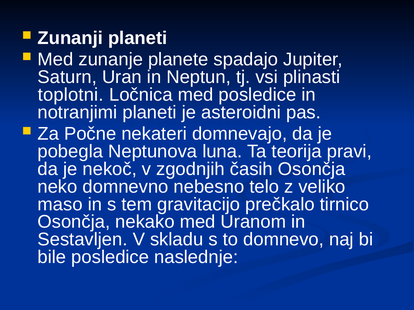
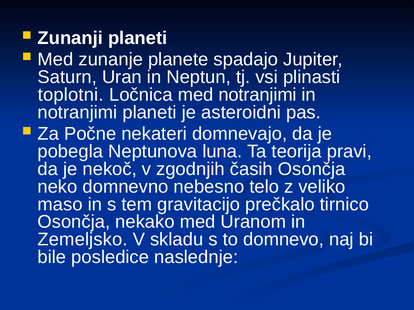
med posledice: posledice -> notranjimi
Sestavljen: Sestavljen -> Zemeljsko
